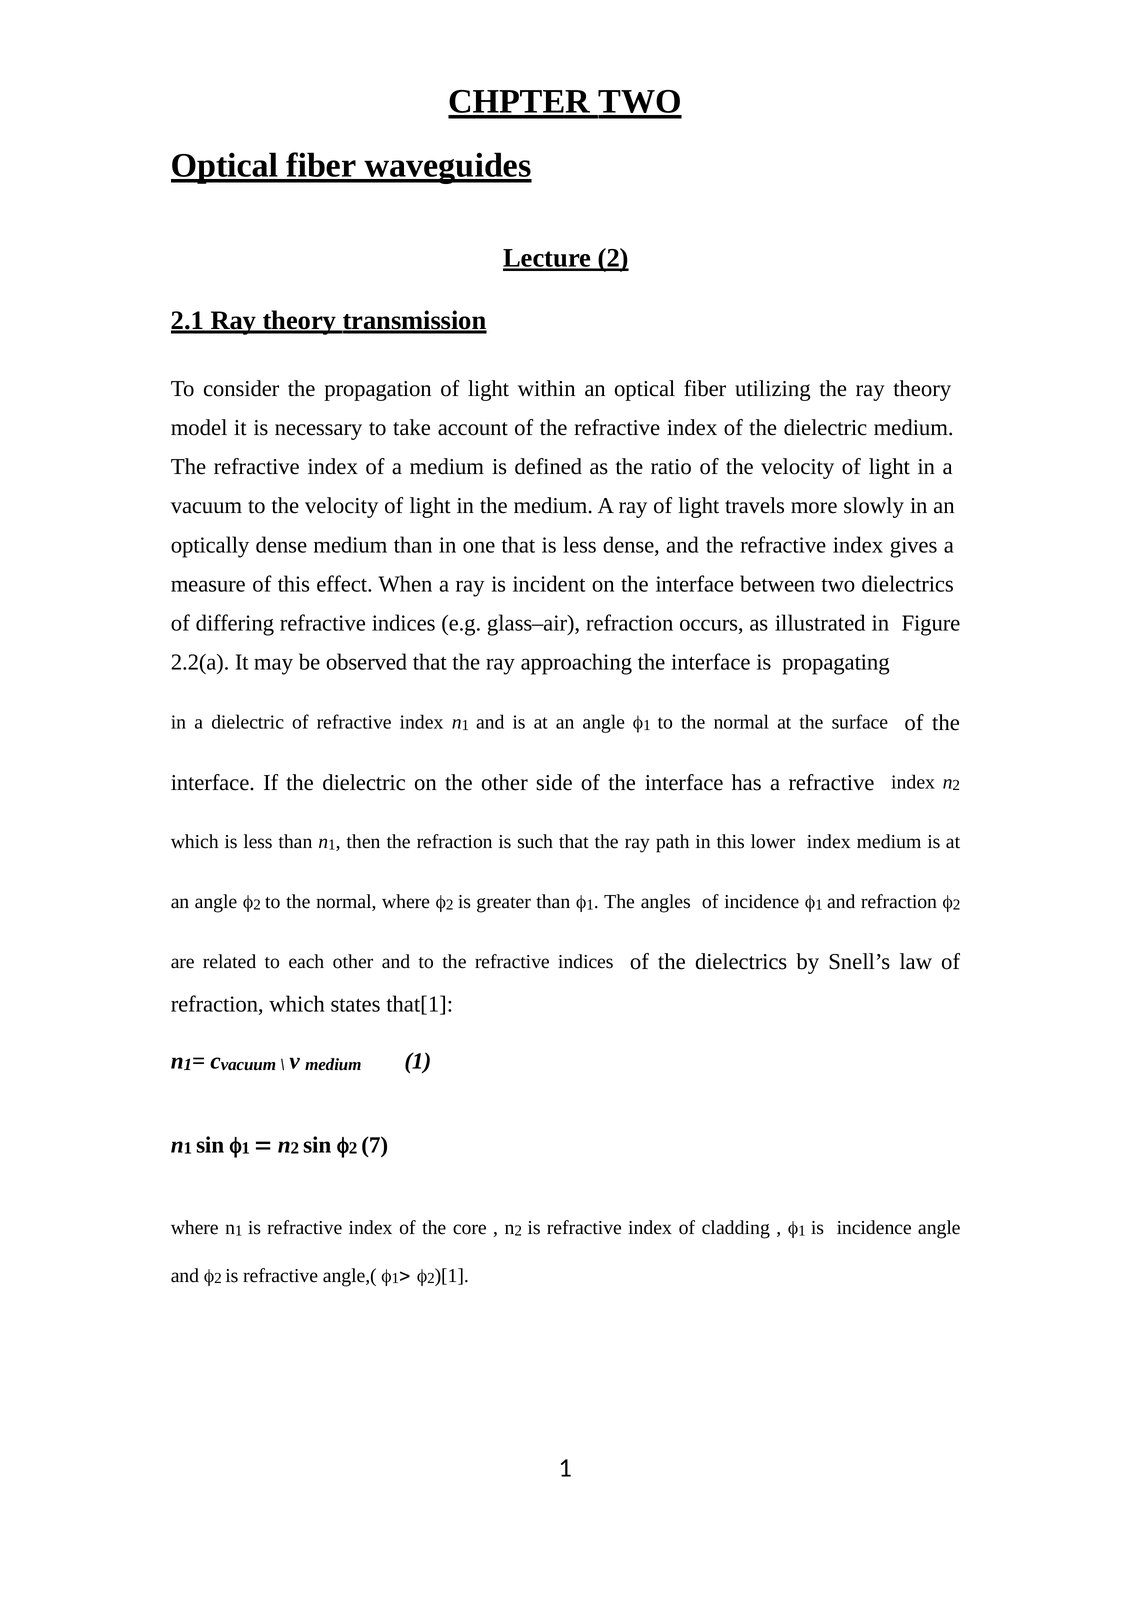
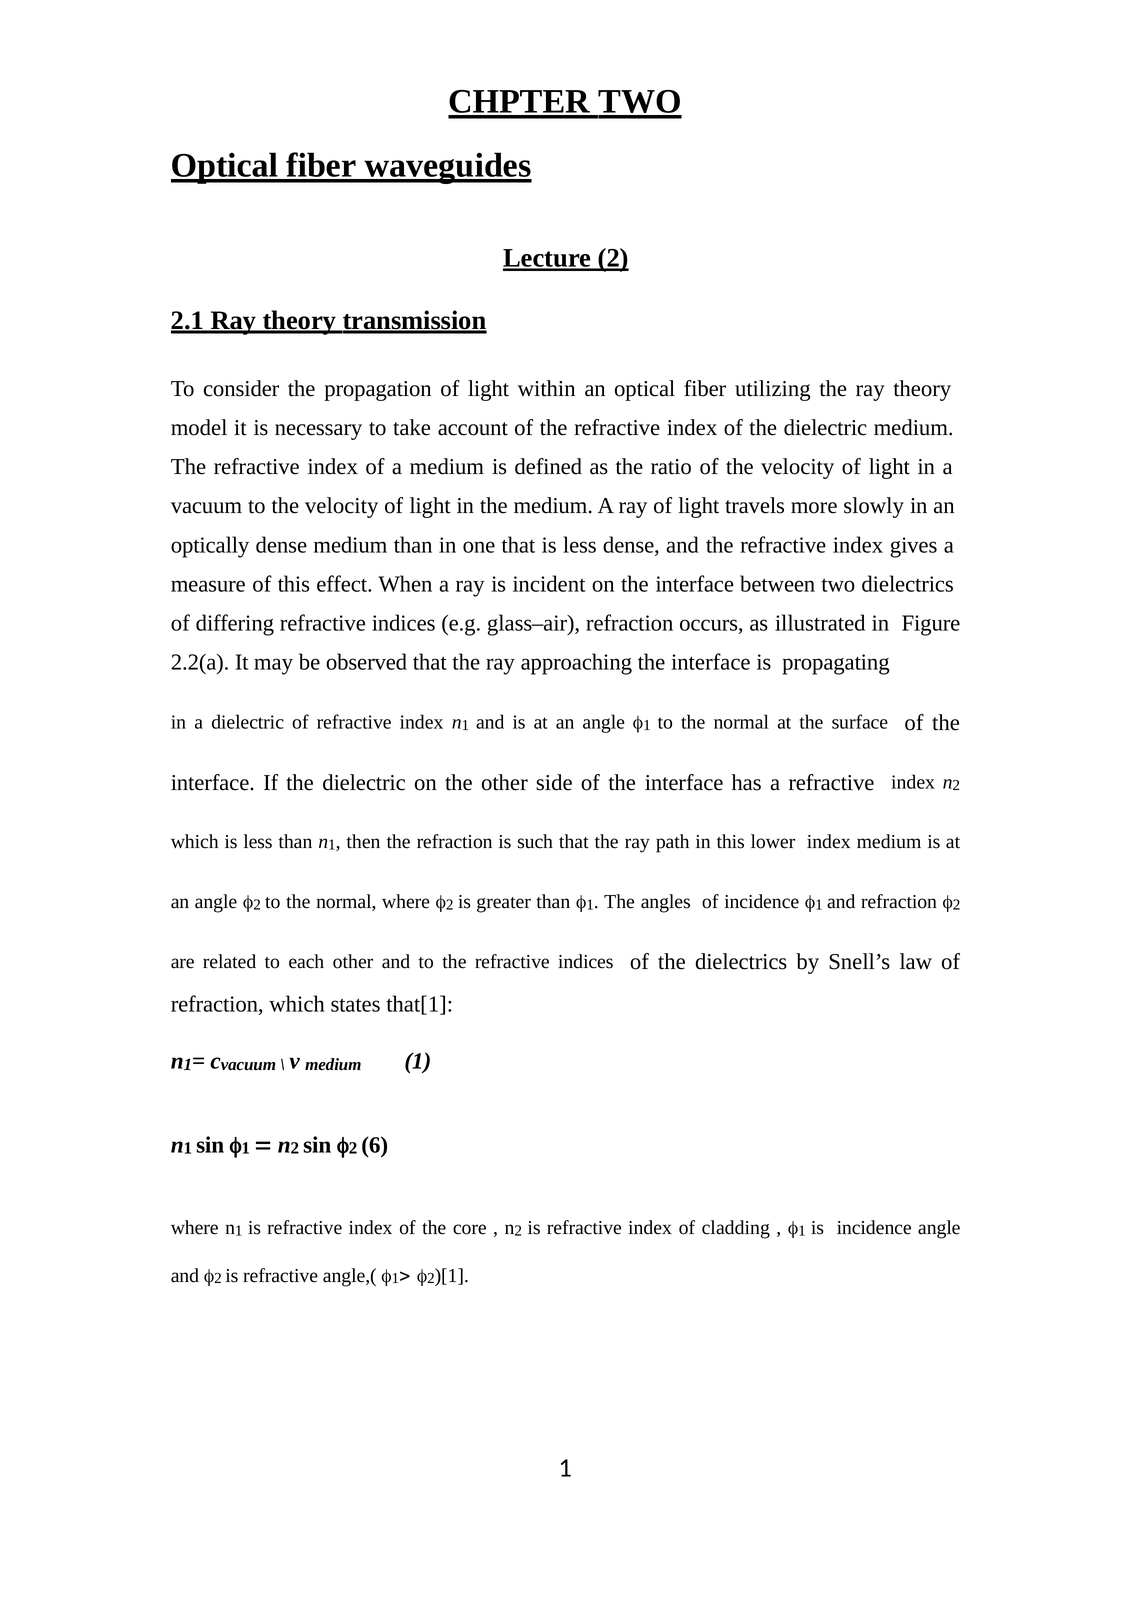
7: 7 -> 6
